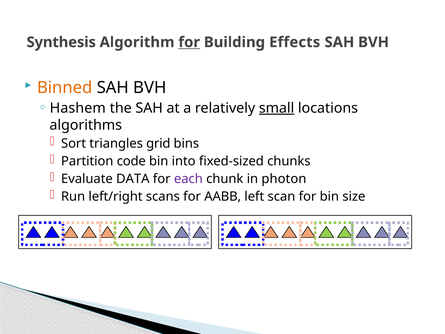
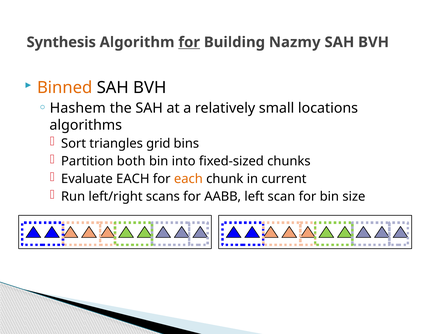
Effects: Effects -> Nazmy
small underline: present -> none
code: code -> both
Evaluate DATA: DATA -> EACH
each at (188, 179) colour: purple -> orange
photon: photon -> current
